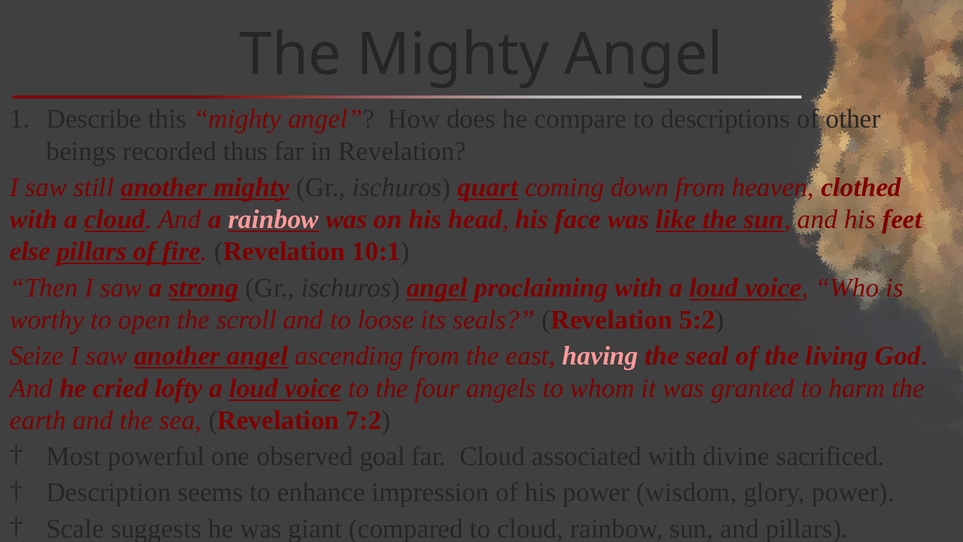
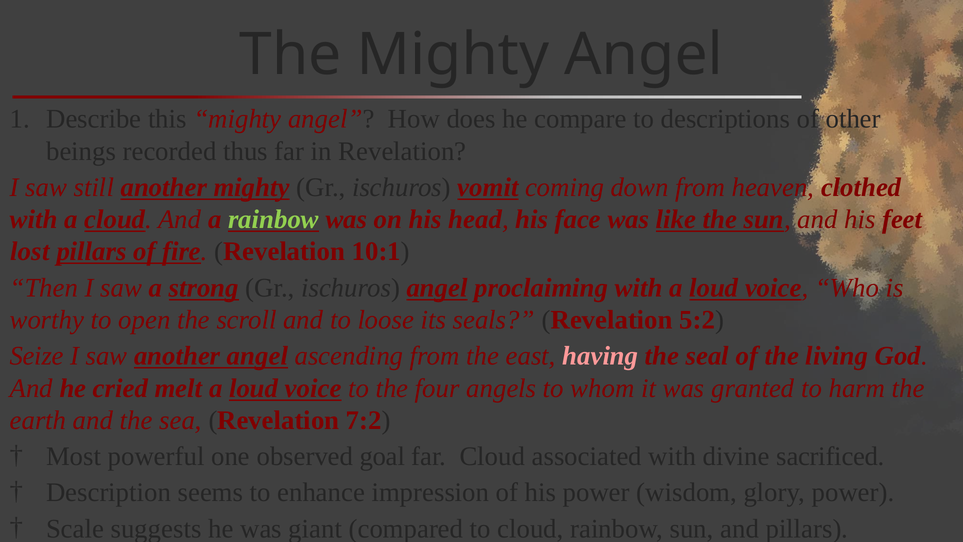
quart: quart -> vomit
rainbow at (273, 219) colour: pink -> light green
else: else -> lost
lofty: lofty -> melt
